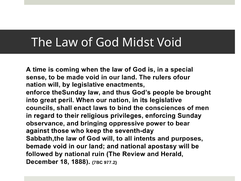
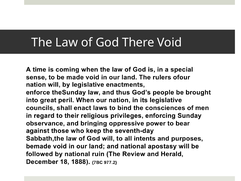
Midst: Midst -> There
